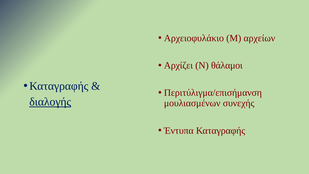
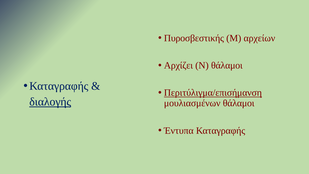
Αρχειοφυλάκιο: Αρχειοφυλάκιο -> Πυροσβεστικής
Περιτύλιγμα/επισήμανση underline: none -> present
μουλιασμένων συνεχής: συνεχής -> θάλαμοι
